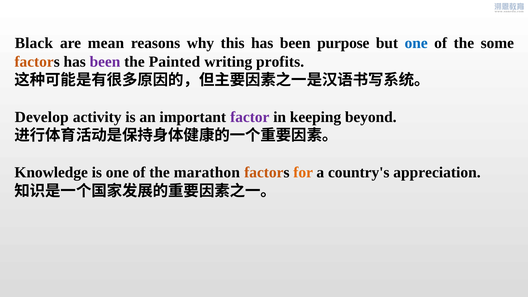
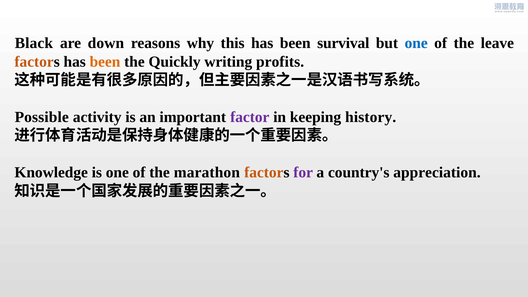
mean: mean -> down
purpose: purpose -> survival
some: some -> leave
been at (105, 62) colour: purple -> orange
Painted: Painted -> Quickly
Develop: Develop -> Possible
beyond: beyond -> history
for colour: orange -> purple
